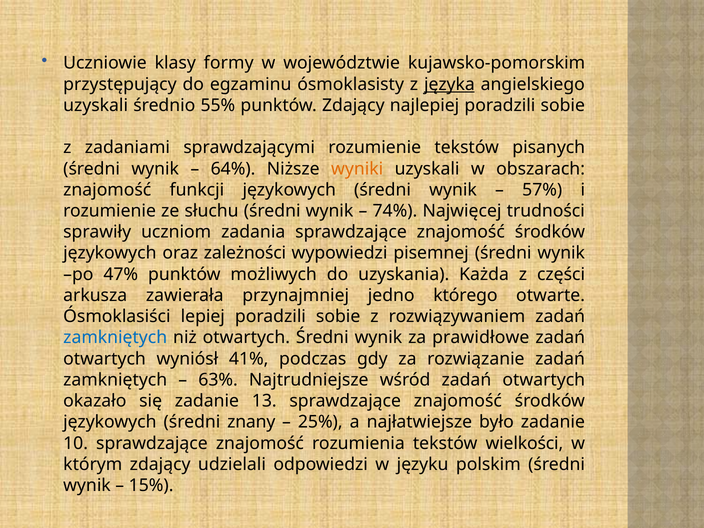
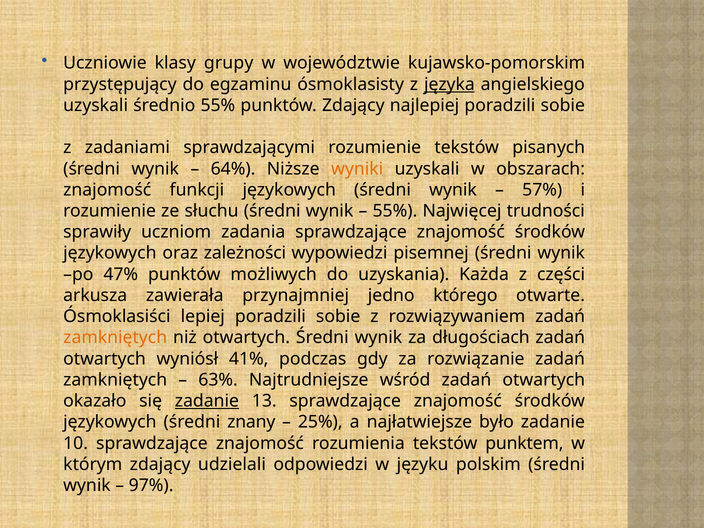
formy: formy -> grupy
74% at (395, 211): 74% -> 55%
zamkniętych at (115, 338) colour: blue -> orange
prawidłowe: prawidłowe -> długościach
zadanie at (207, 401) underline: none -> present
wielkości: wielkości -> punktem
15%: 15% -> 97%
